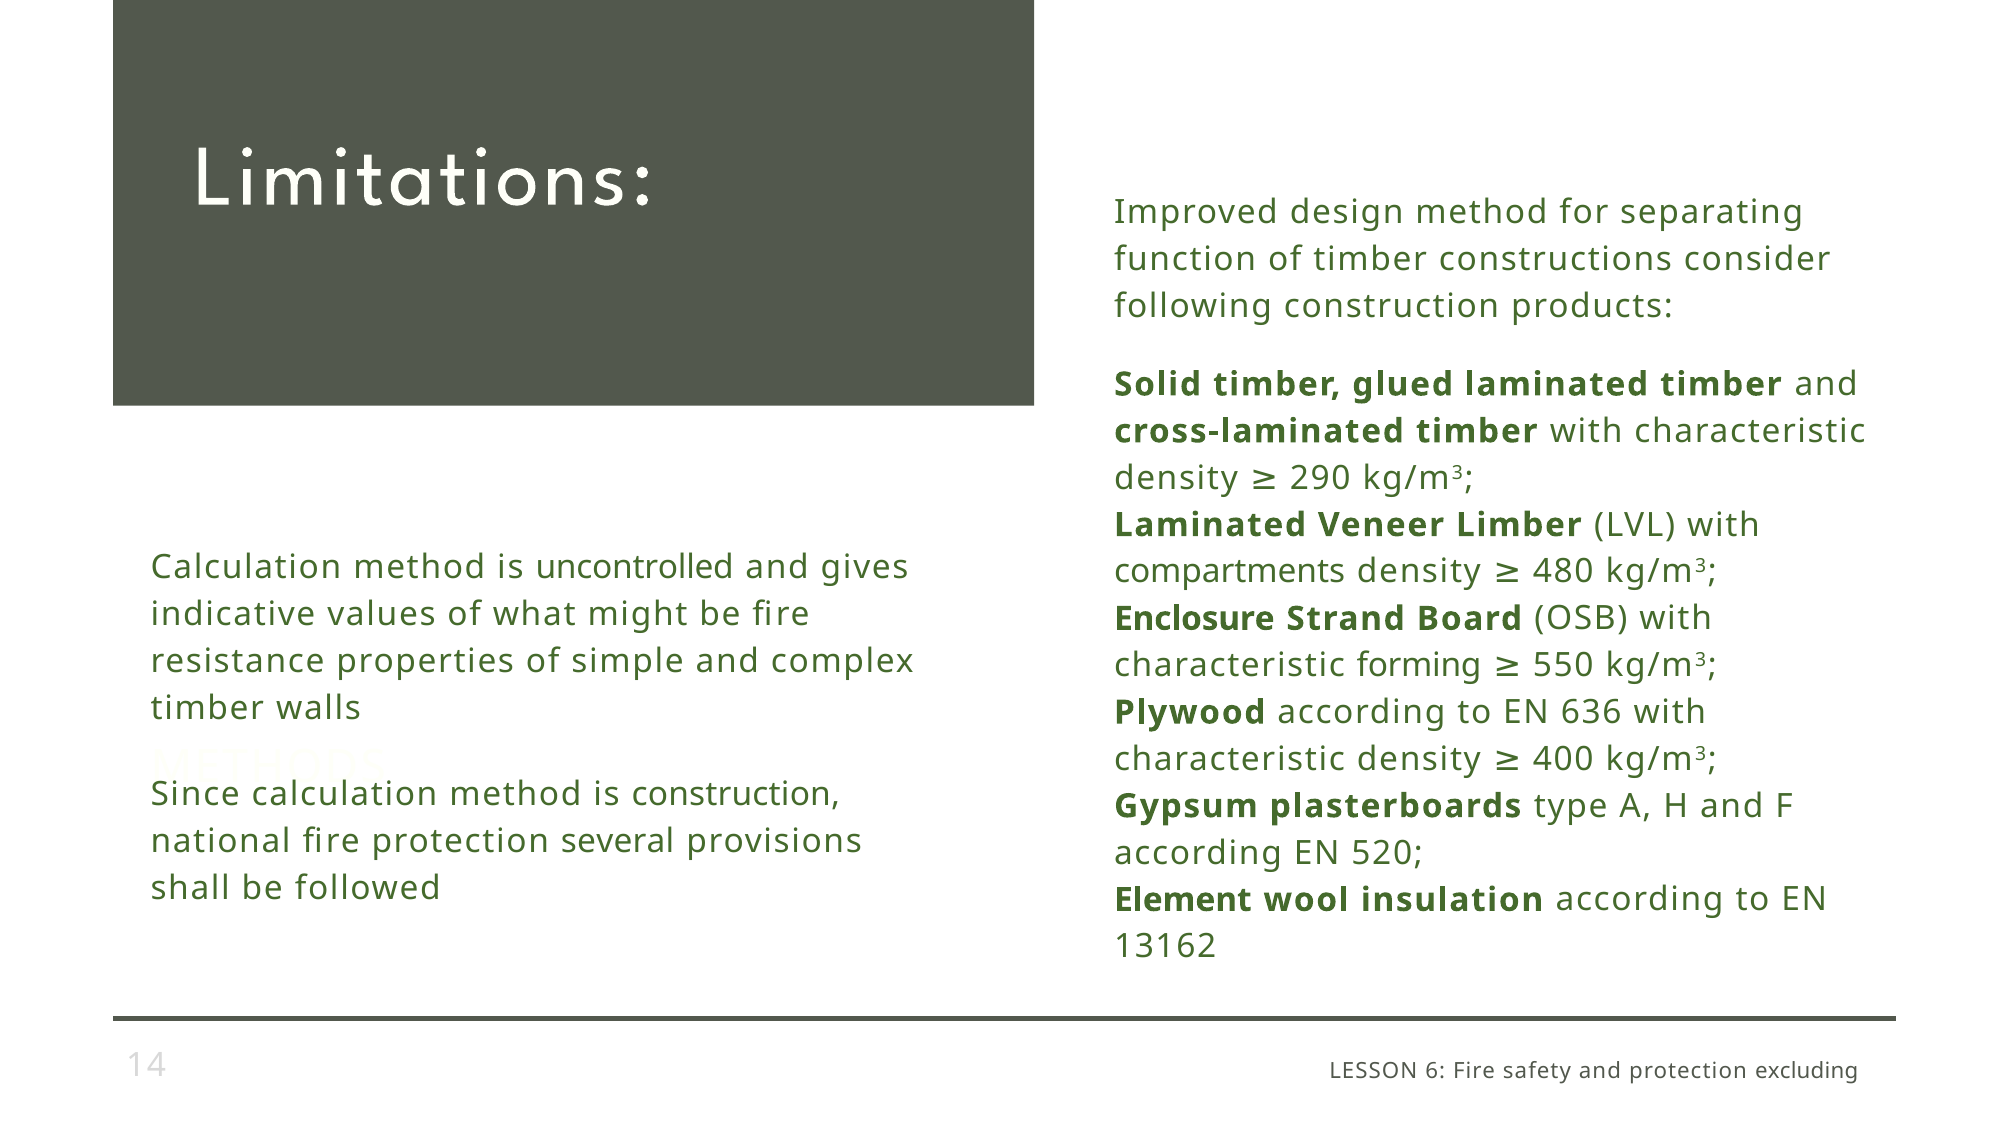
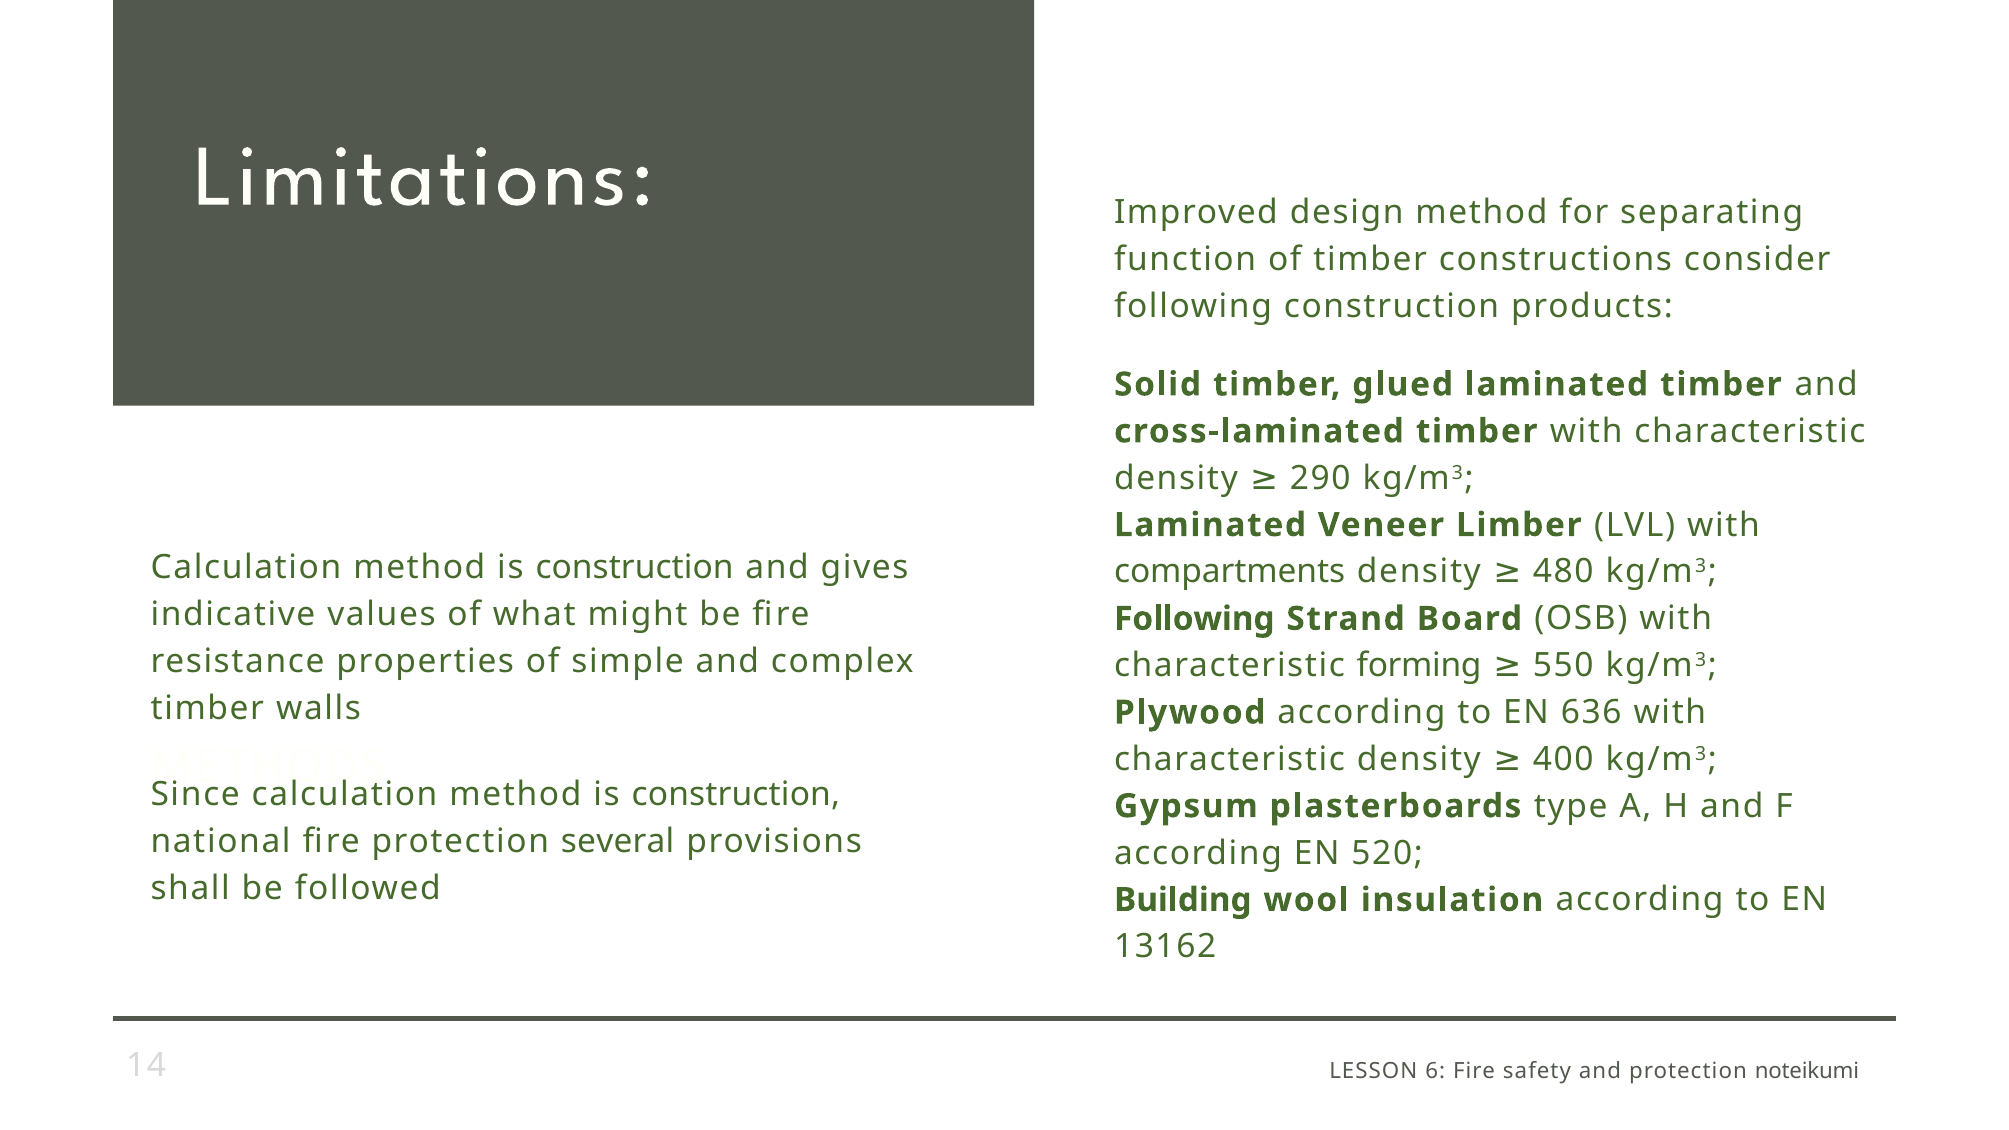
uncontrolled at (635, 567): uncontrolled -> construction
Enclosure at (1194, 619): Enclosure -> Following
Element: Element -> Building
excluding: excluding -> noteikumi
